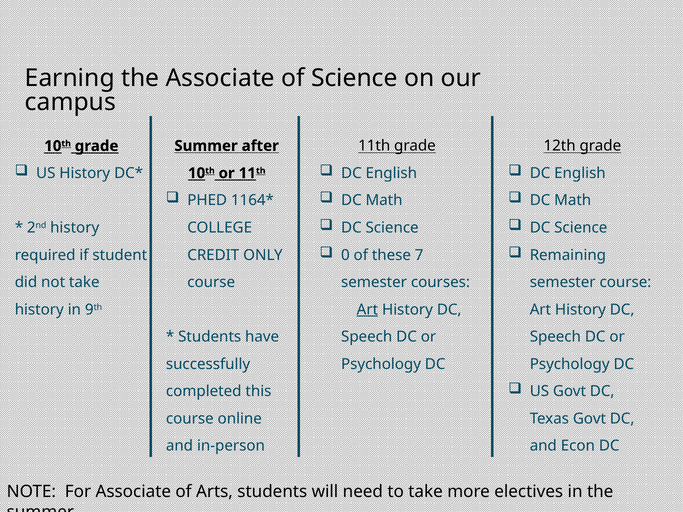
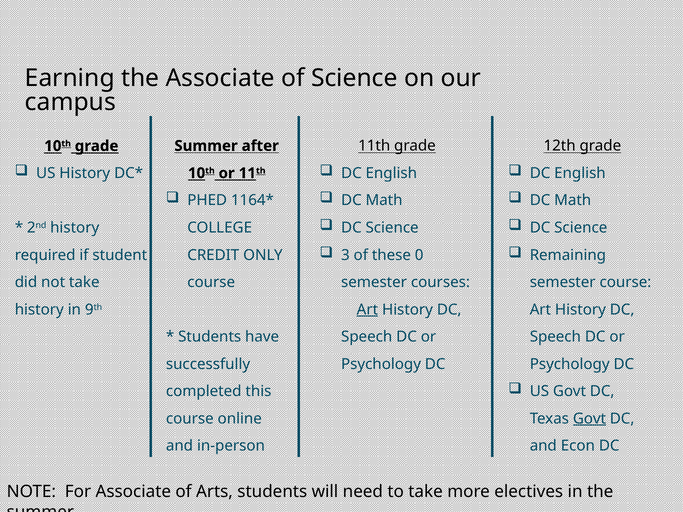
0: 0 -> 3
7: 7 -> 0
Govt at (589, 419) underline: none -> present
